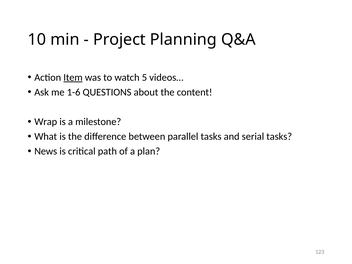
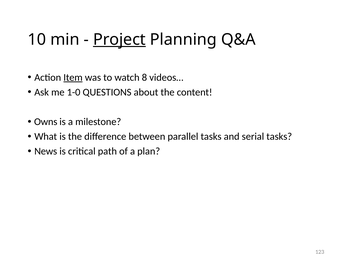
Project underline: none -> present
5: 5 -> 8
1-6: 1-6 -> 1-0
Wrap: Wrap -> Owns
